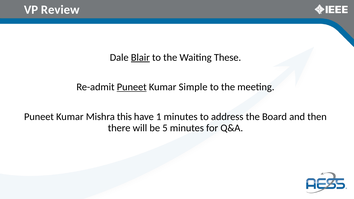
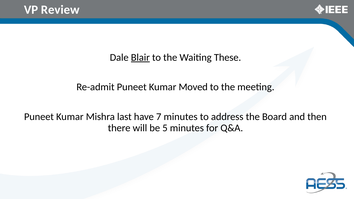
Puneet at (132, 87) underline: present -> none
Simple: Simple -> Moved
this: this -> last
1: 1 -> 7
